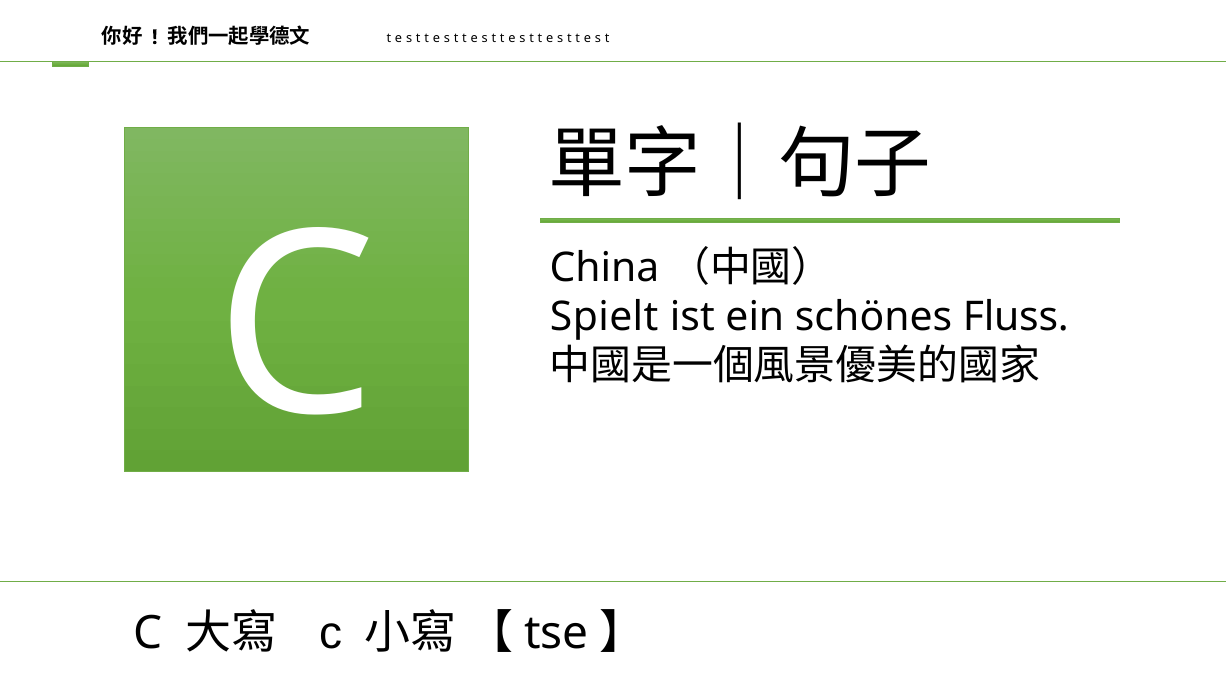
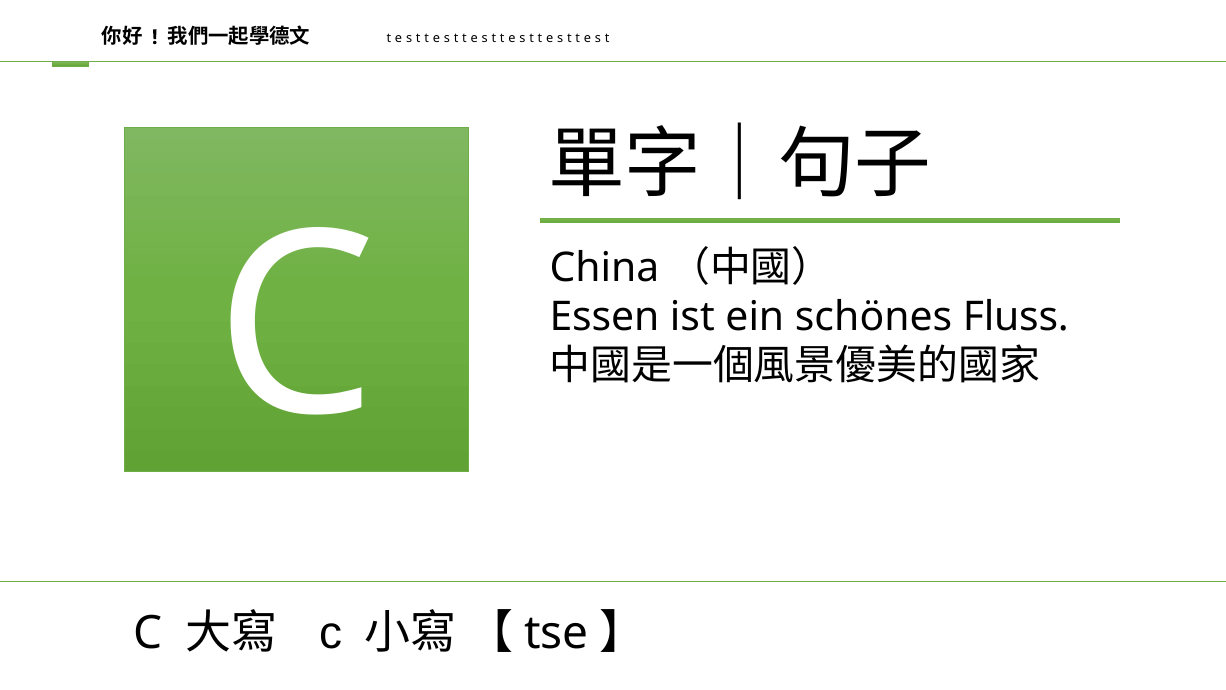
Spielt: Spielt -> Essen
